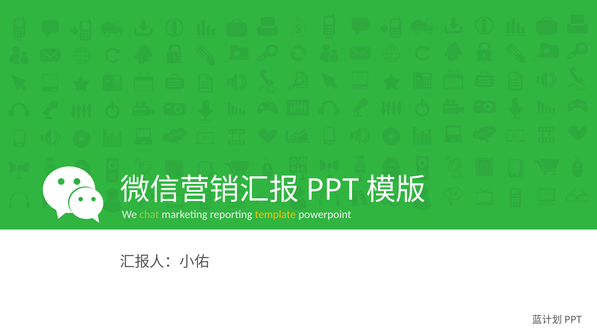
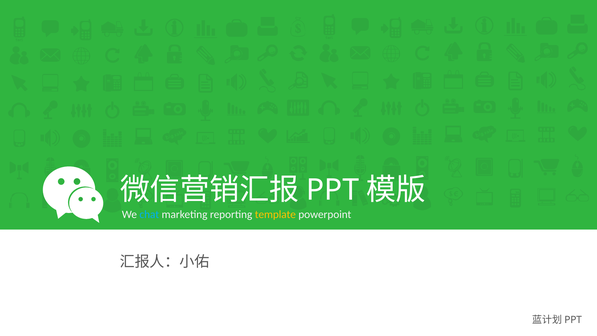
chat colour: light green -> light blue
